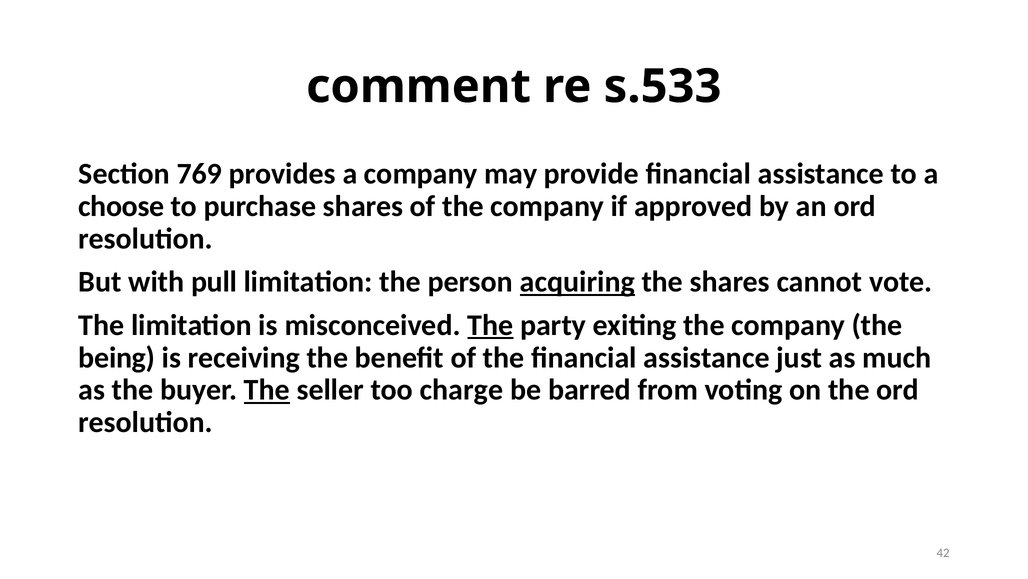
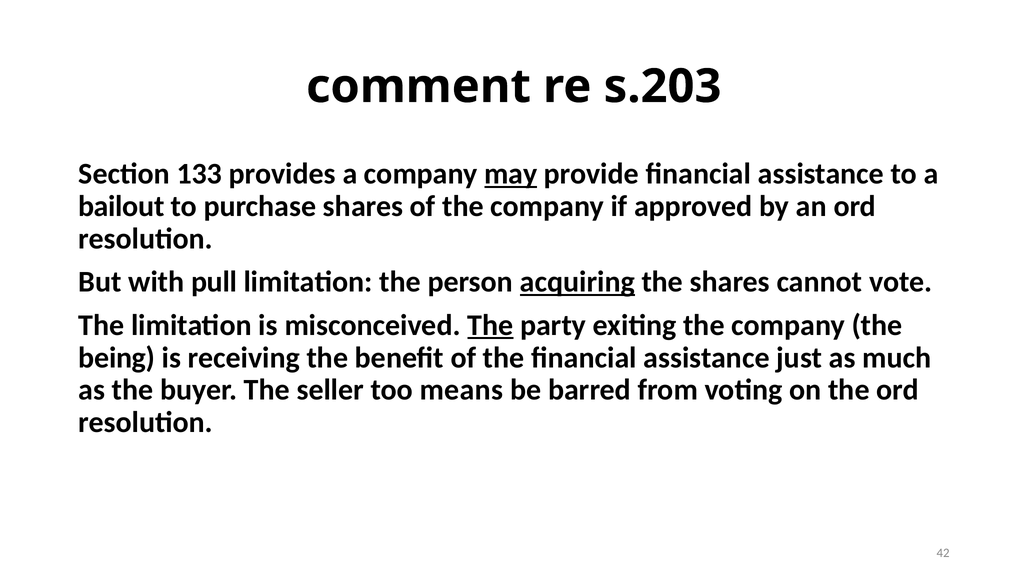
s.533: s.533 -> s.203
769: 769 -> 133
may underline: none -> present
choose: choose -> bailout
The at (267, 390) underline: present -> none
charge: charge -> means
